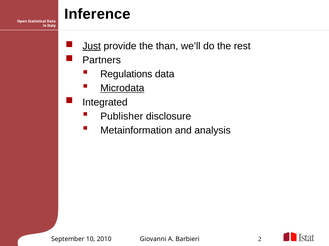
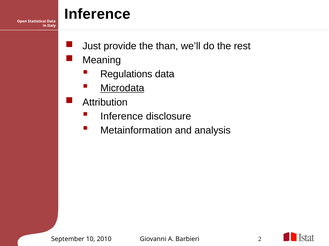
Just underline: present -> none
Partners: Partners -> Meaning
Integrated: Integrated -> Attribution
Publisher at (122, 117): Publisher -> Inference
